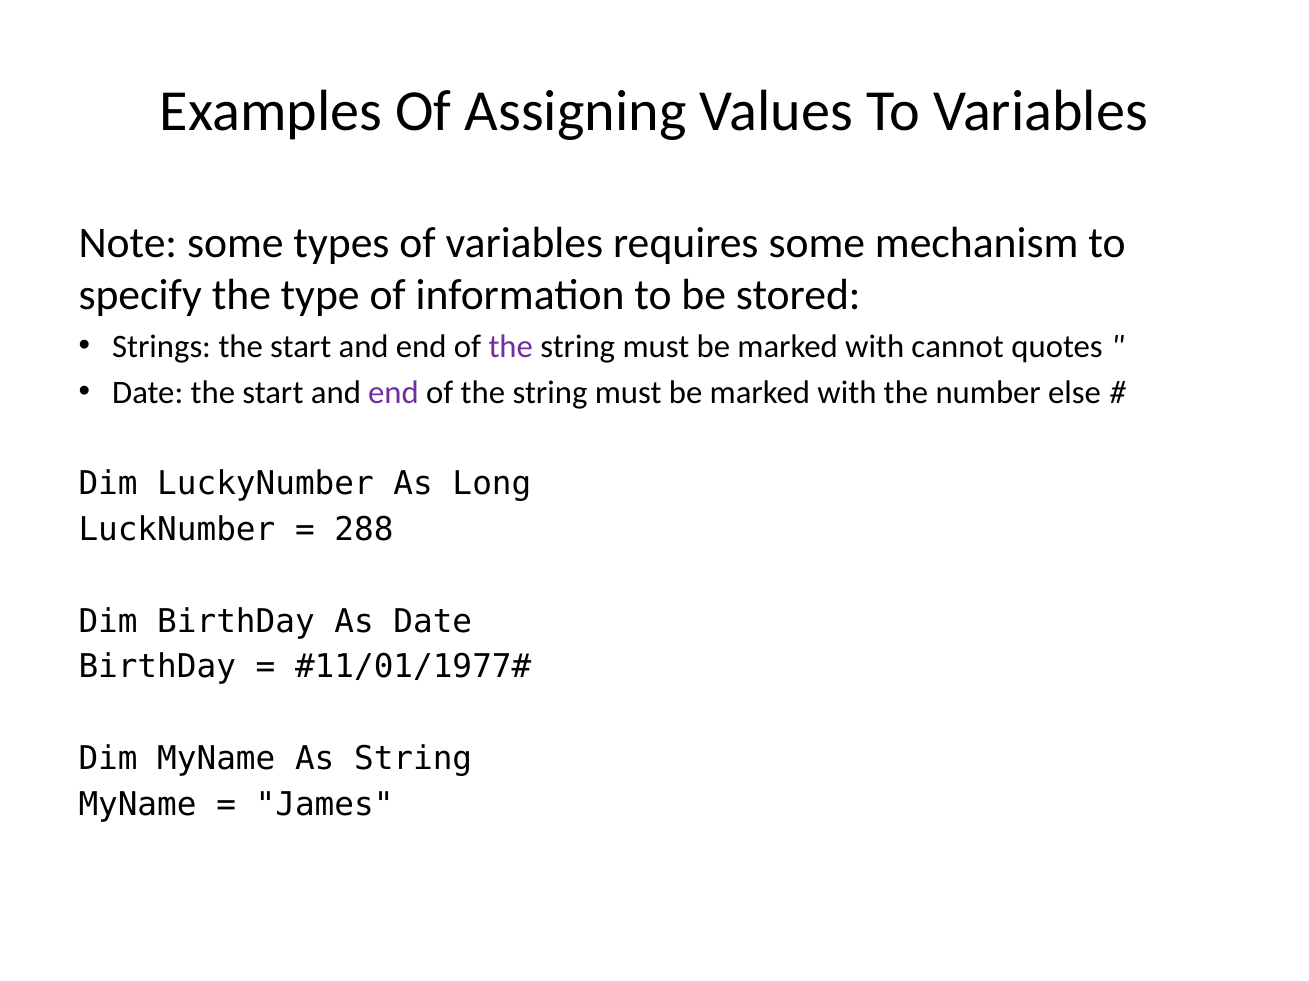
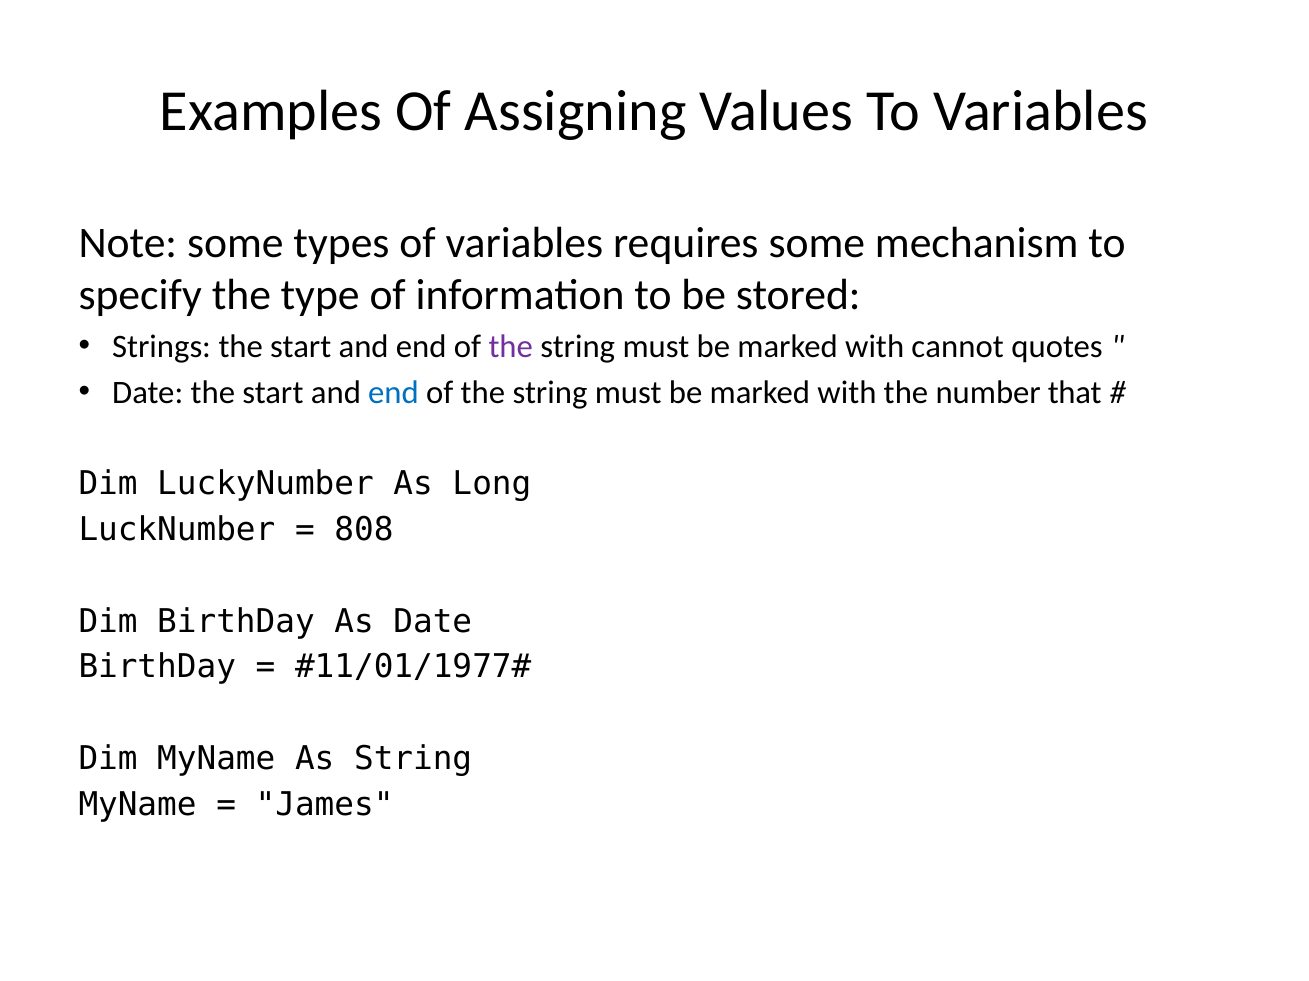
end at (394, 393) colour: purple -> blue
else: else -> that
288: 288 -> 808
